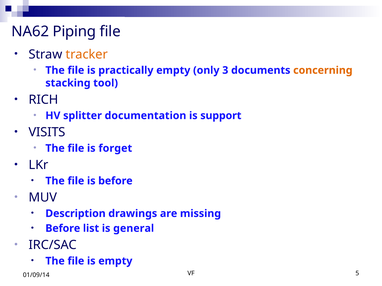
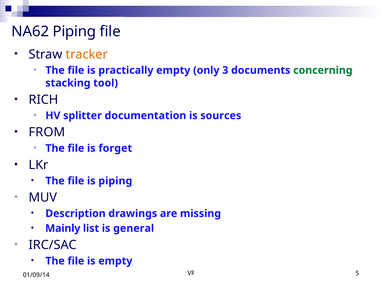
concerning colour: orange -> green
support: support -> sources
VISITS: VISITS -> FROM
is before: before -> piping
Before at (63, 229): Before -> Mainly
